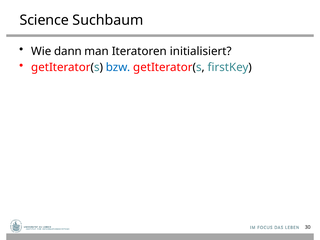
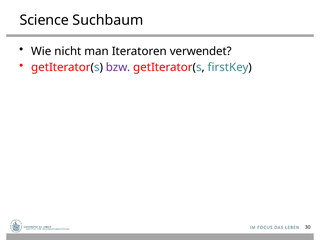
dann: dann -> nicht
initialisiert: initialisiert -> verwendet
bzw colour: blue -> purple
